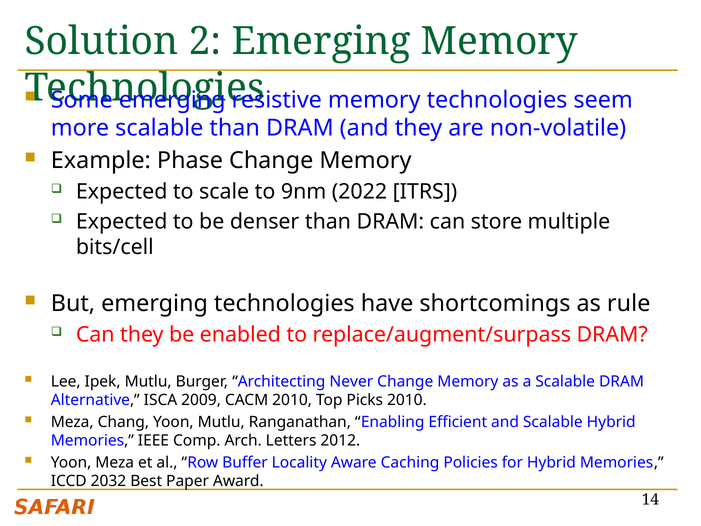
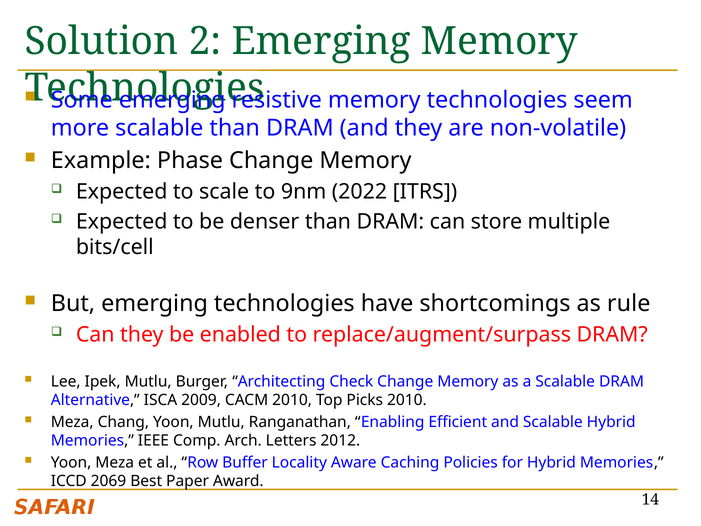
Never: Never -> Check
2032: 2032 -> 2069
